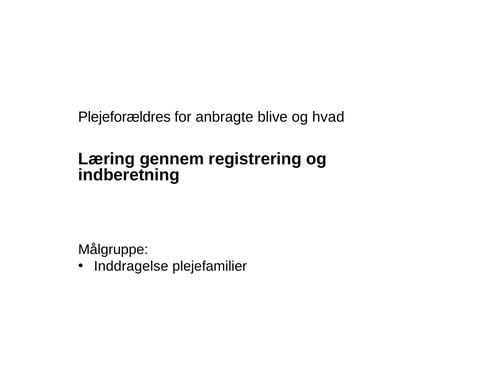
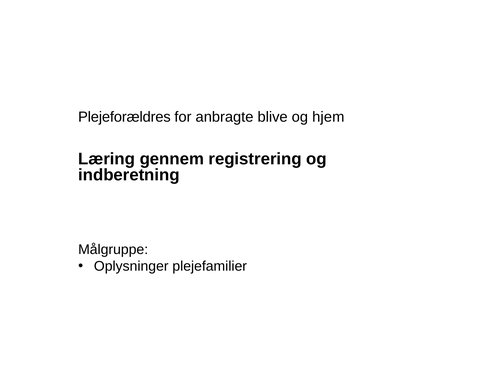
hvad: hvad -> hjem
Inddragelse: Inddragelse -> Oplysninger
